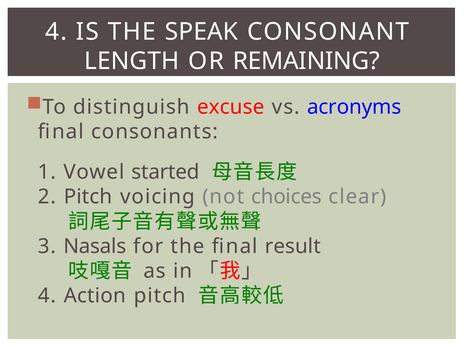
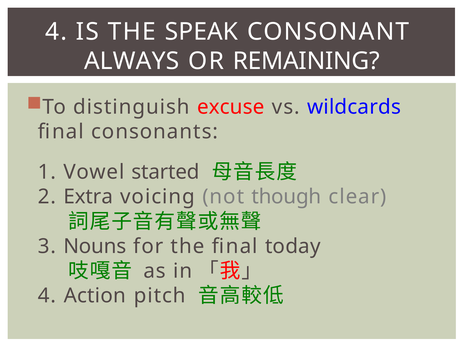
LENGTH: LENGTH -> ALWAYS
acronyms: acronyms -> wildcards
2 Pitch: Pitch -> Extra
choices: choices -> though
Nasals: Nasals -> Nouns
result: result -> today
